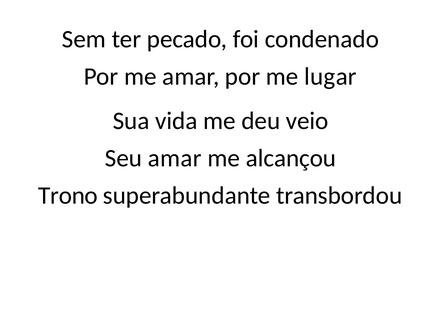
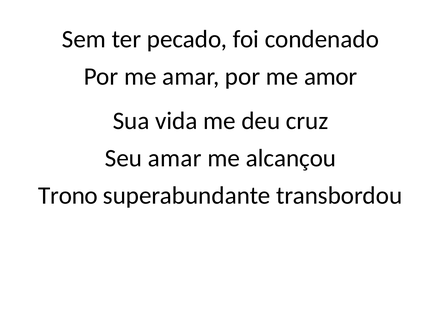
lugar: lugar -> amor
veio: veio -> cruz
